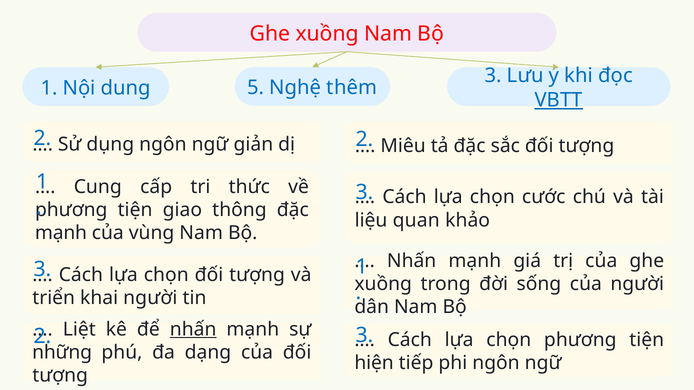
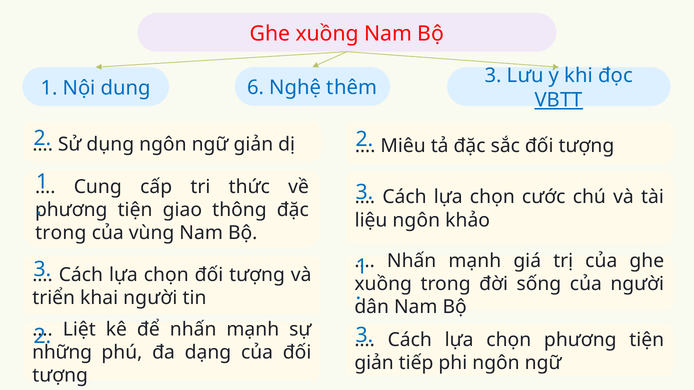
5: 5 -> 6
liệu quan: quan -> ngôn
mạnh at (61, 233): mạnh -> trong
nhấn at (193, 330) underline: present -> none
hiện at (374, 363): hiện -> giản
